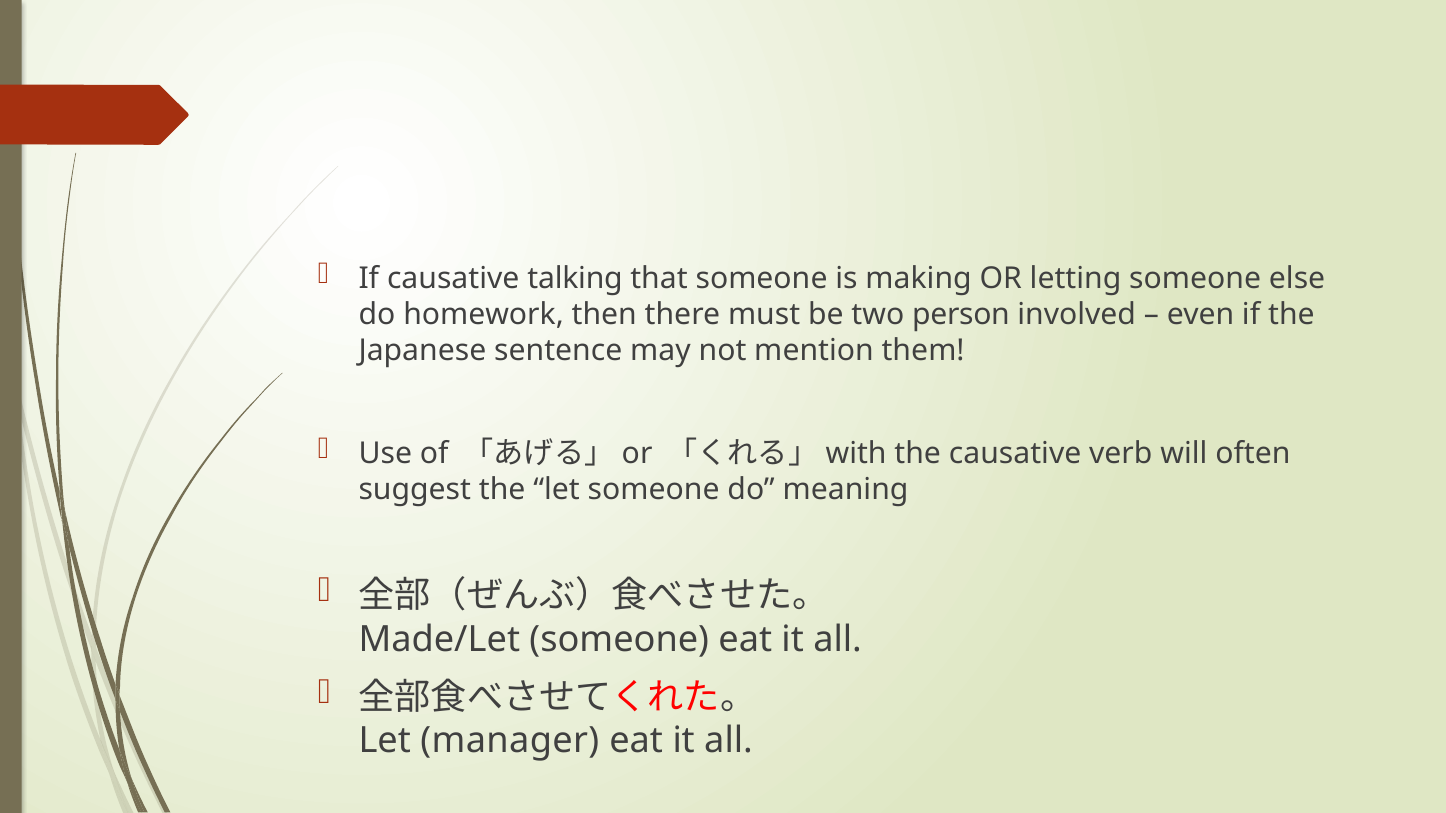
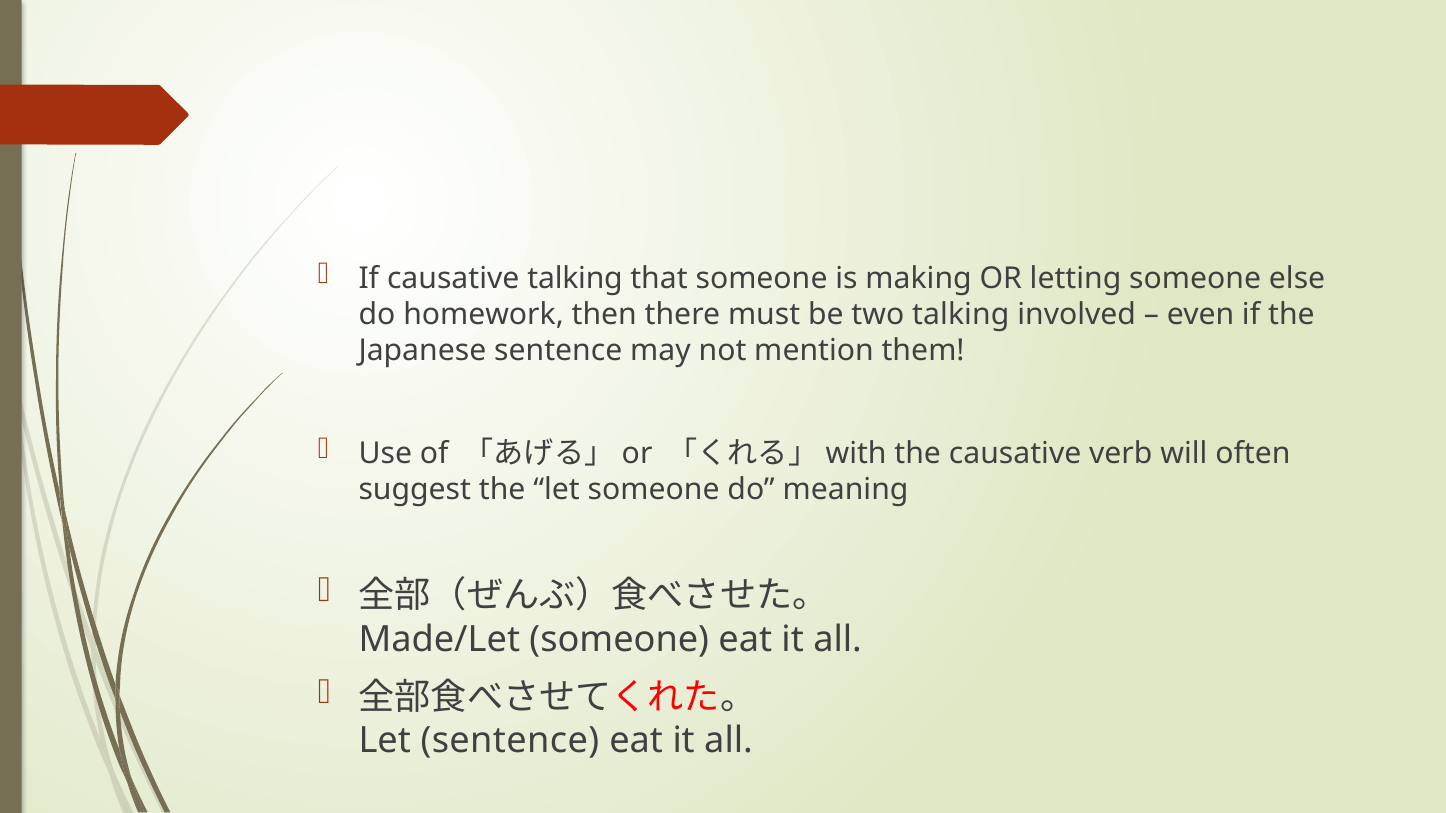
two person: person -> talking
Let manager: manager -> sentence
